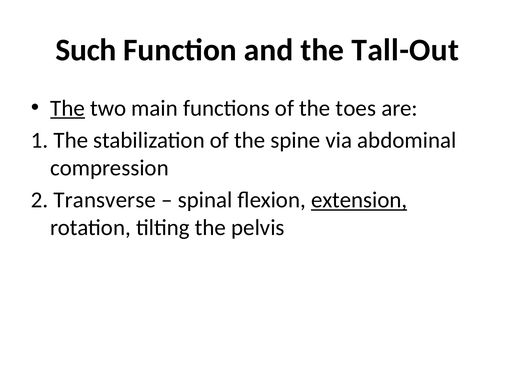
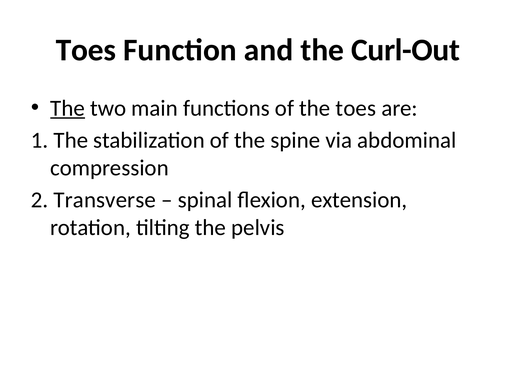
Such at (86, 50): Such -> Toes
Tall-Out: Tall-Out -> Curl-Out
extension underline: present -> none
